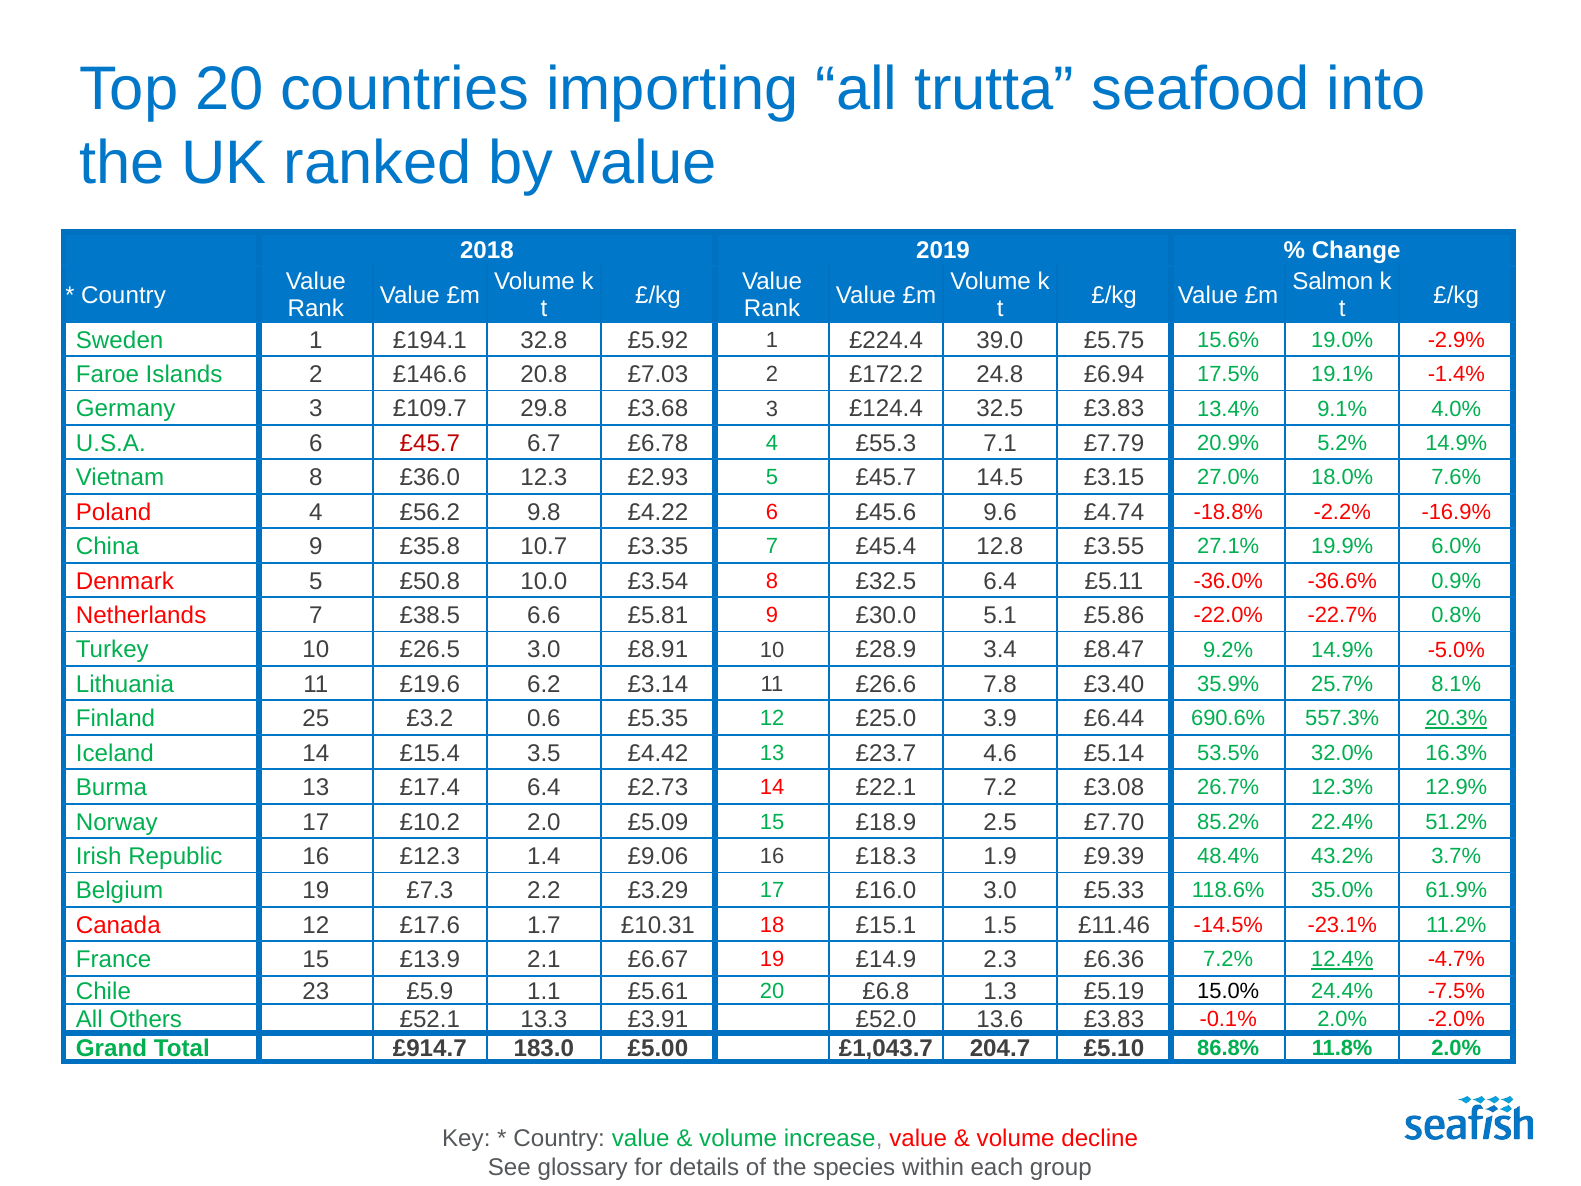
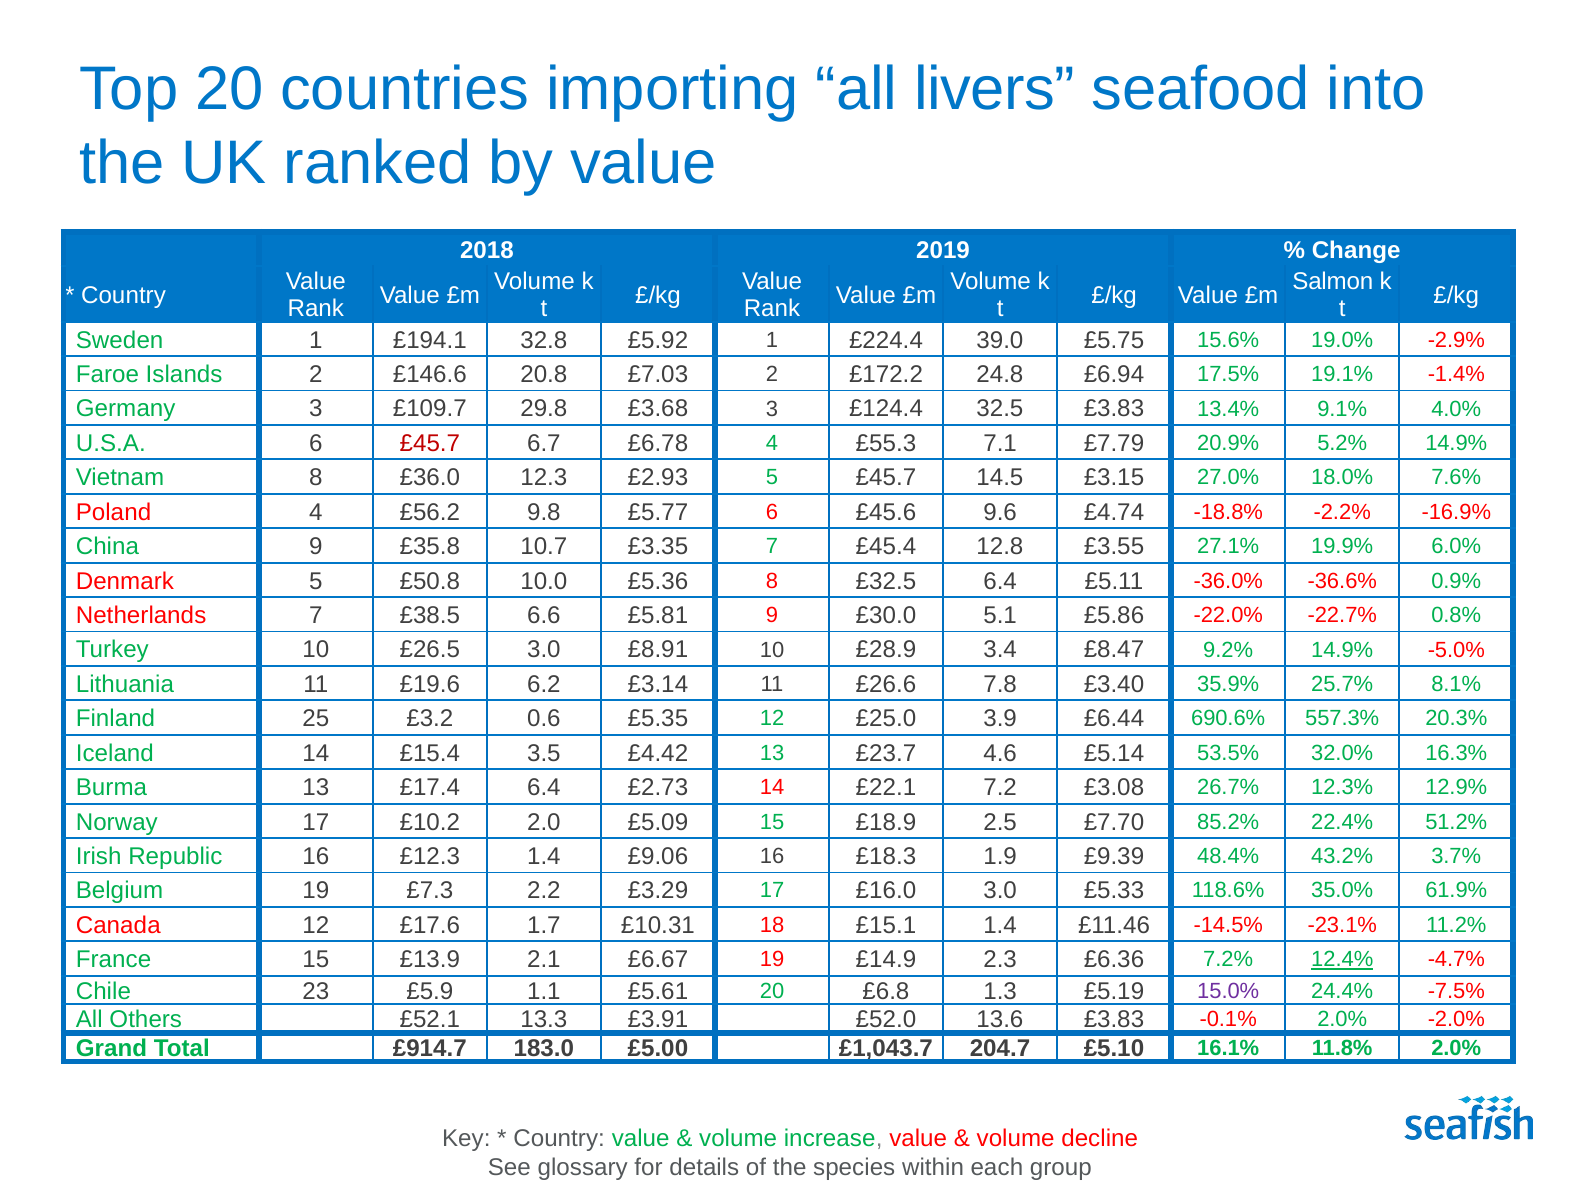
trutta: trutta -> livers
£4.22: £4.22 -> £5.77
£3.54: £3.54 -> £5.36
20.3% underline: present -> none
£15.1 1.5: 1.5 -> 1.4
15.0% colour: black -> purple
86.8%: 86.8% -> 16.1%
